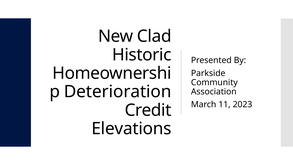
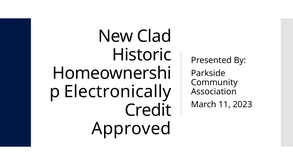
Deterioration: Deterioration -> Electronically
Elevations: Elevations -> Approved
